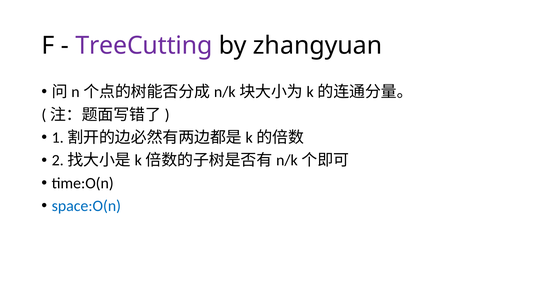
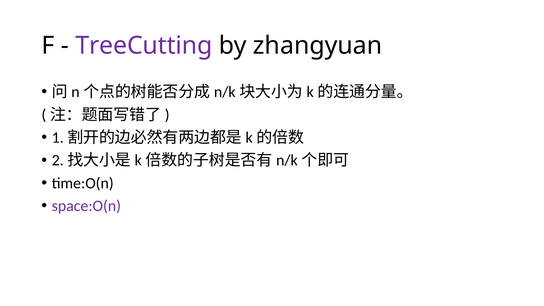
space:O(n colour: blue -> purple
